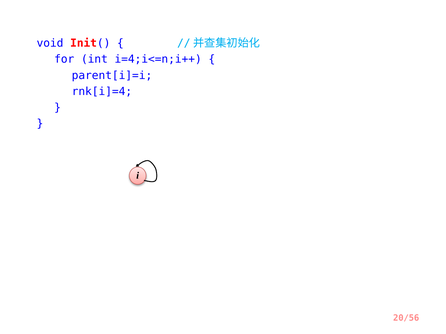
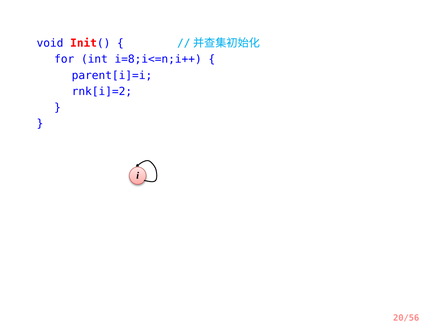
i=4;i<=n;i++: i=4;i<=n;i++ -> i=8;i<=n;i++
rnk[i]=4: rnk[i]=4 -> rnk[i]=2
